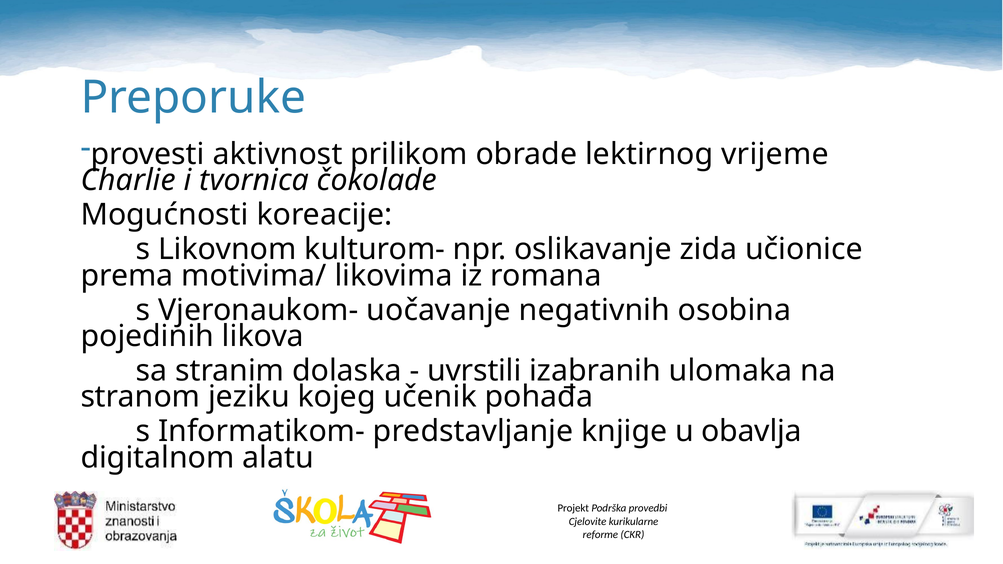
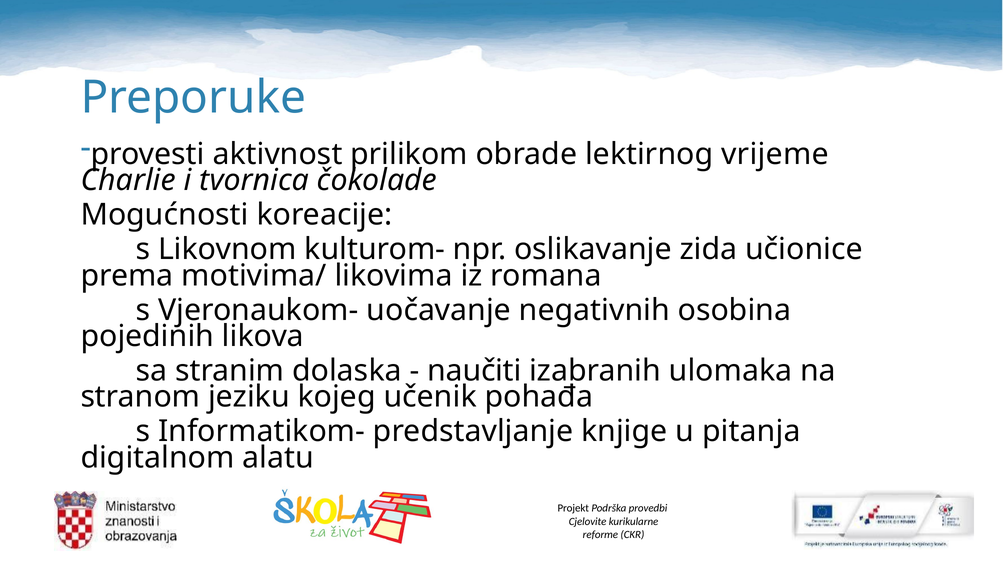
uvrstili: uvrstili -> naučiti
obavlja: obavlja -> pitanja
